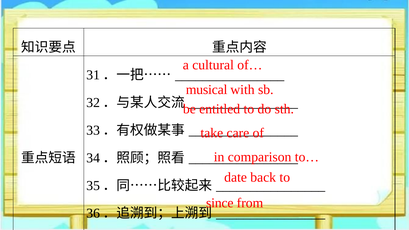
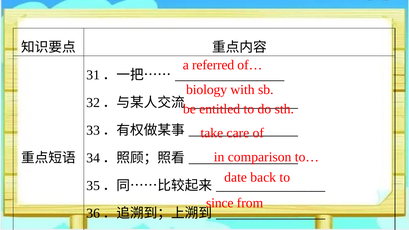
cultural: cultural -> referred
musical: musical -> biology
